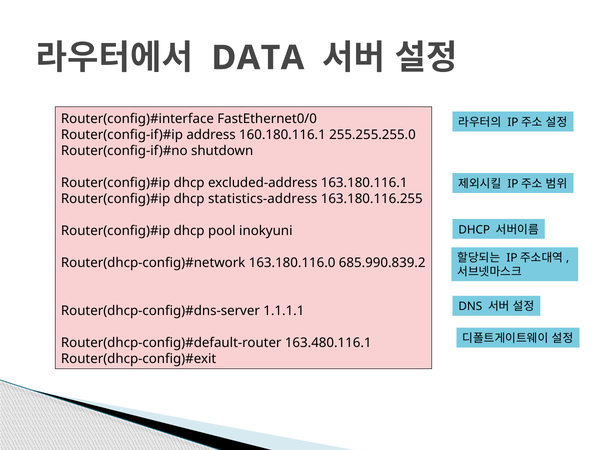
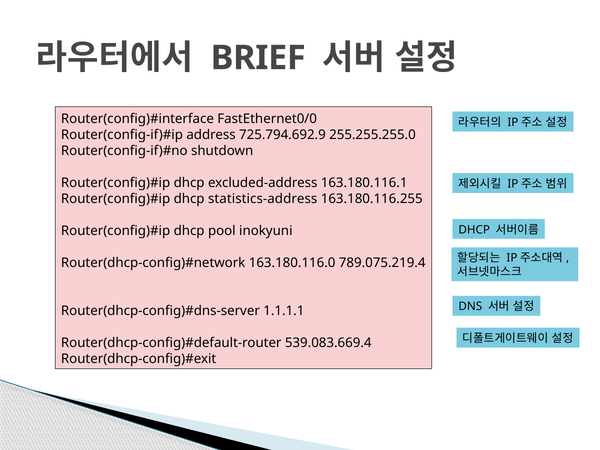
DATA: DATA -> BRIEF
160.180.116.1: 160.180.116.1 -> 725.794.692.9
685.990.839.2: 685.990.839.2 -> 789.075.219.4
163.480.116.1: 163.480.116.1 -> 539.083.669.4
